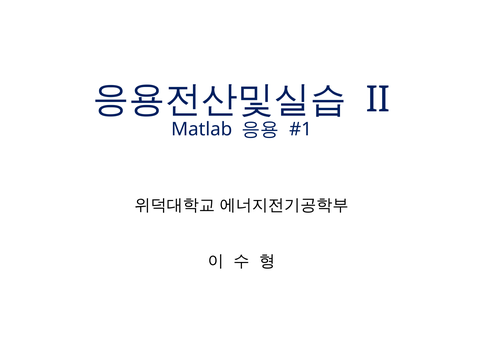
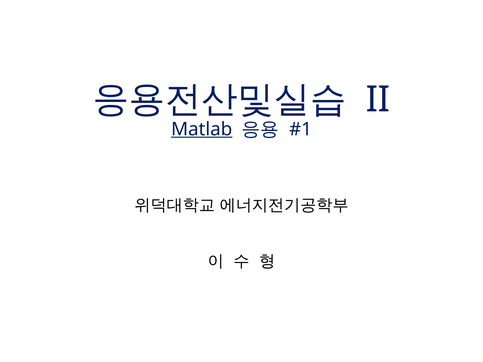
Matlab underline: none -> present
